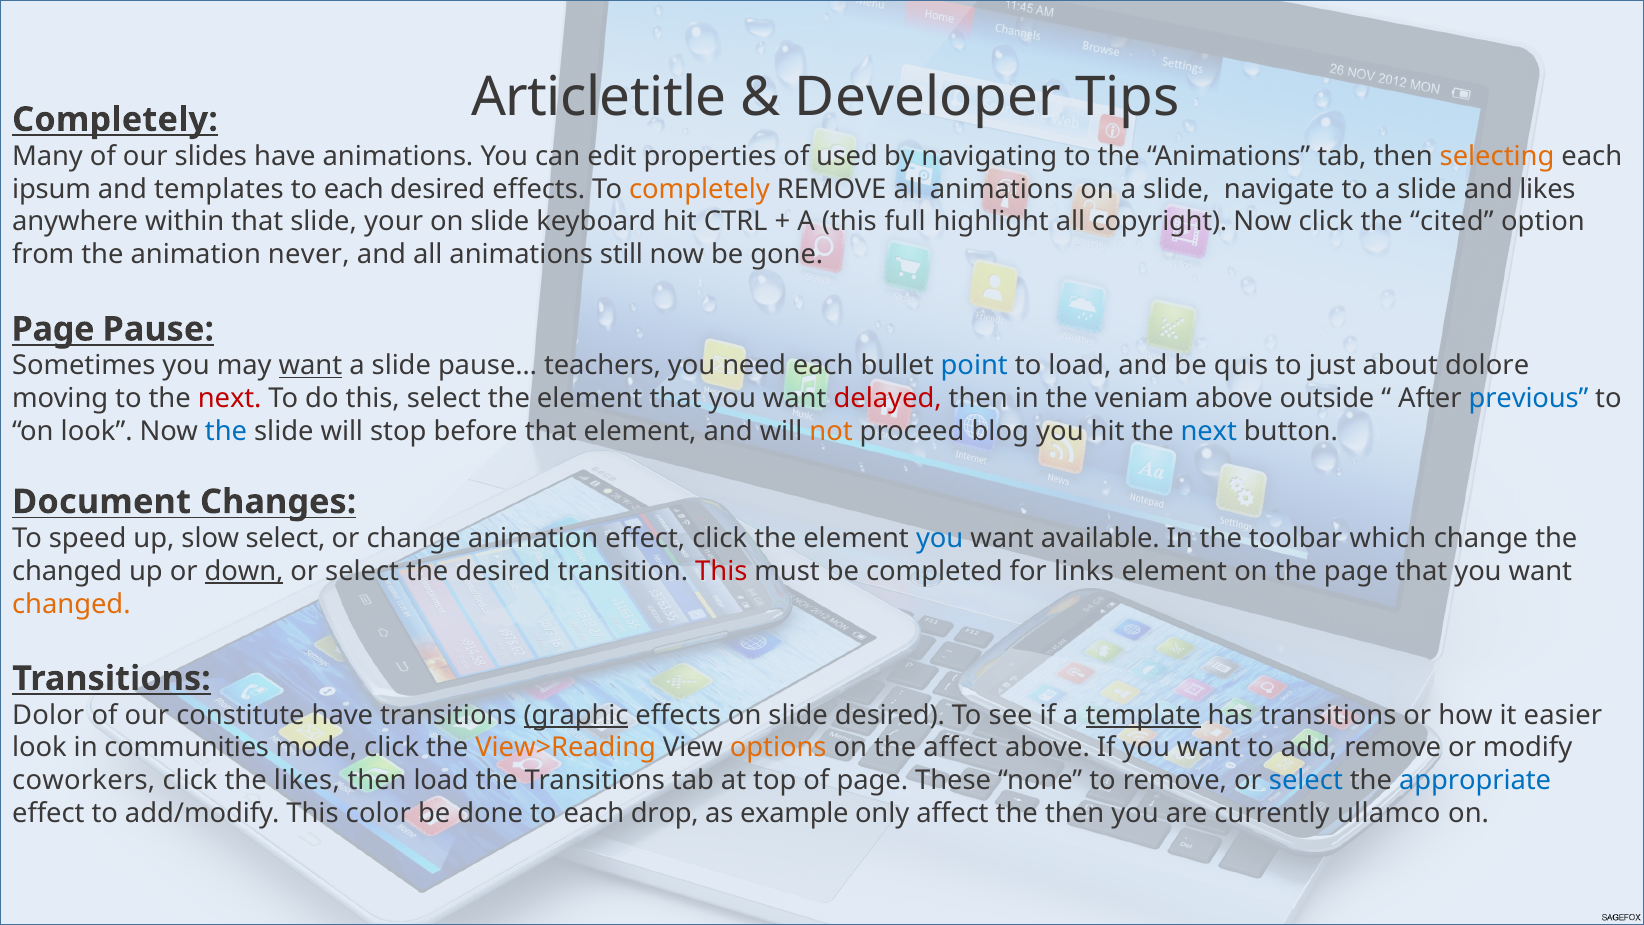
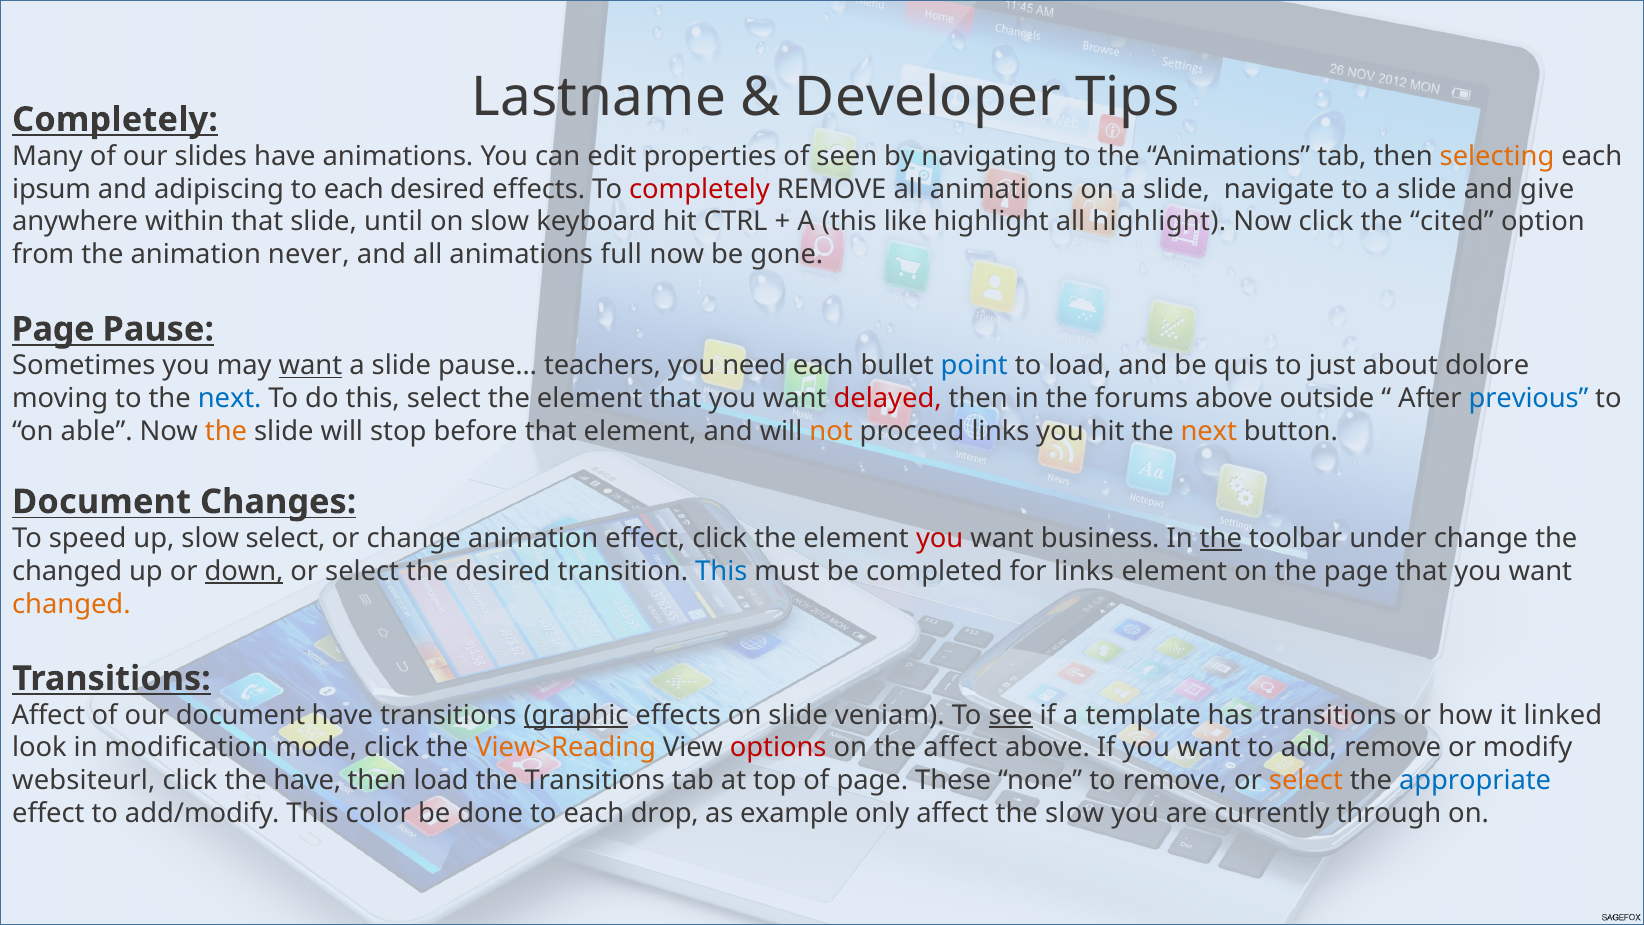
Articletitle: Articletitle -> Lastname
used: used -> seen
templates: templates -> adipiscing
completely at (699, 189) colour: orange -> red
and likes: likes -> give
your: your -> until
slide at (500, 222): slide -> slow
full: full -> like
all copyright: copyright -> highlight
still: still -> full
next at (230, 398) colour: red -> blue
veniam: veniam -> forums
on look: look -> able
the at (226, 431) colour: blue -> orange
proceed blog: blog -> links
next at (1209, 431) colour: blue -> orange
you at (940, 538) colour: blue -> red
available: available -> business
the at (1221, 538) underline: none -> present
which: which -> under
This at (721, 571) colour: red -> blue
Dolor at (48, 715): Dolor -> Affect
our constitute: constitute -> document
slide desired: desired -> veniam
see underline: none -> present
template underline: present -> none
easier: easier -> linked
communities: communities -> modification
options colour: orange -> red
coworkers: coworkers -> websiteurl
the likes: likes -> have
select at (1306, 781) colour: blue -> orange
the then: then -> slow
ullamco: ullamco -> through
